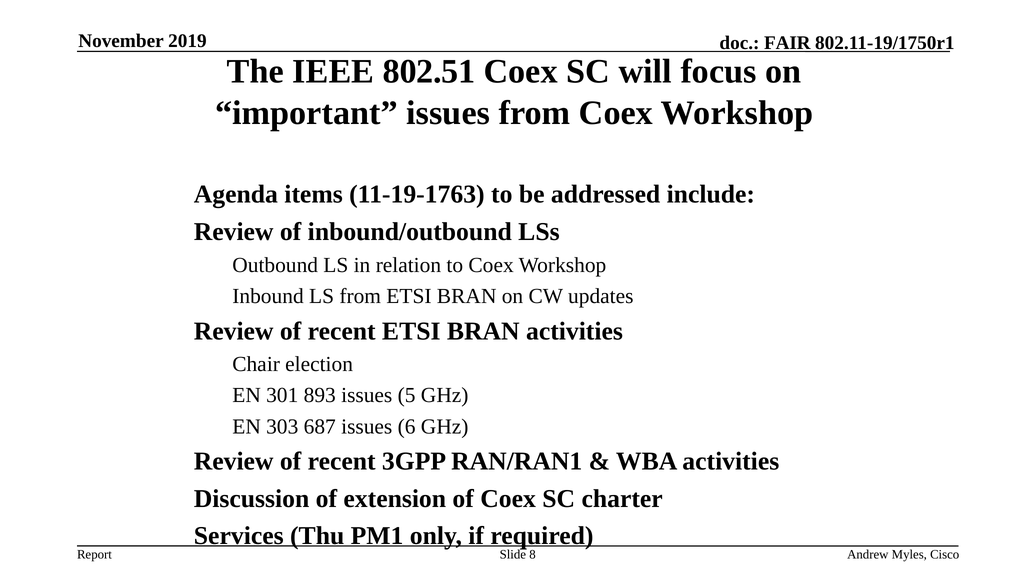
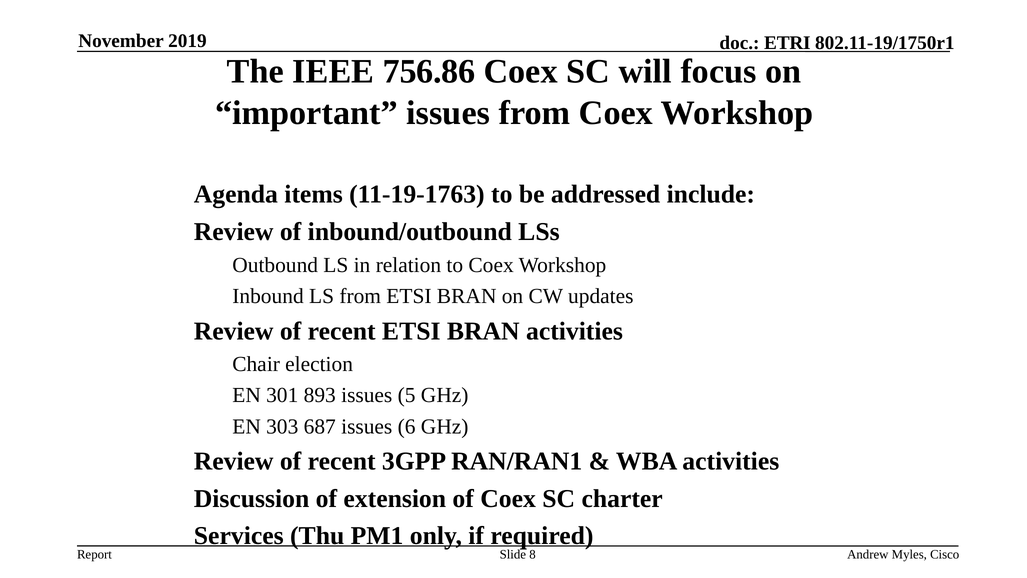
FAIR: FAIR -> ETRI
802.51: 802.51 -> 756.86
